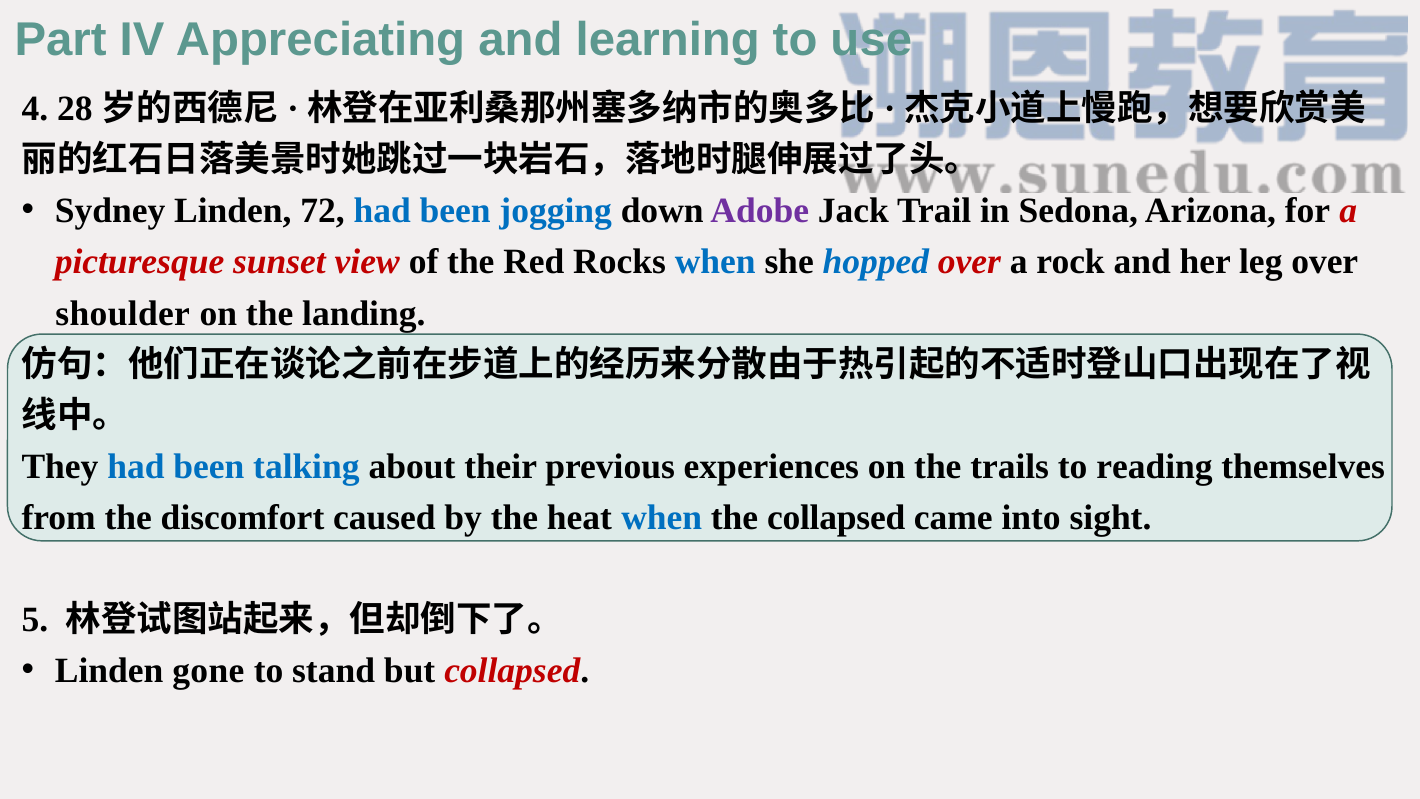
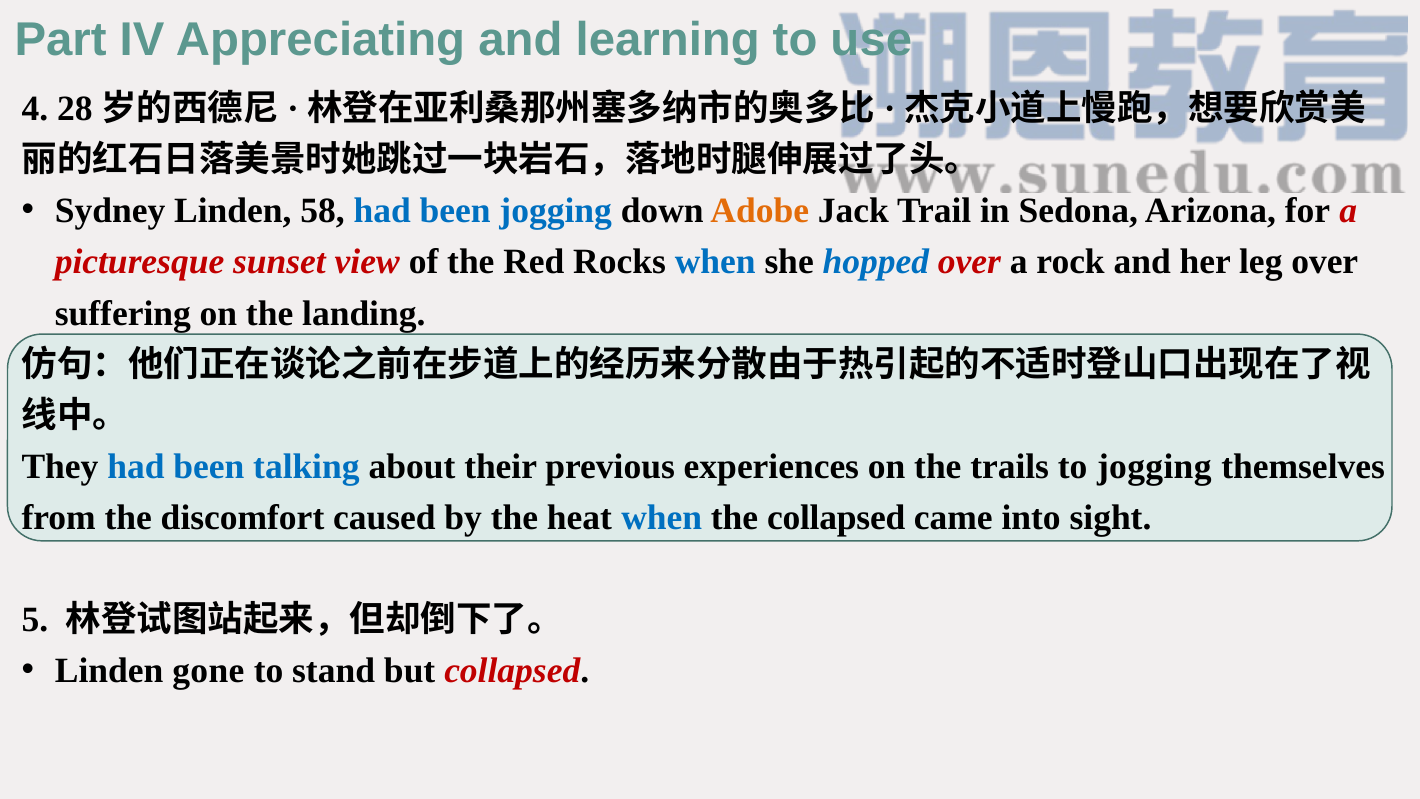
72: 72 -> 58
Adobe colour: purple -> orange
shoulder: shoulder -> suffering
to reading: reading -> jogging
